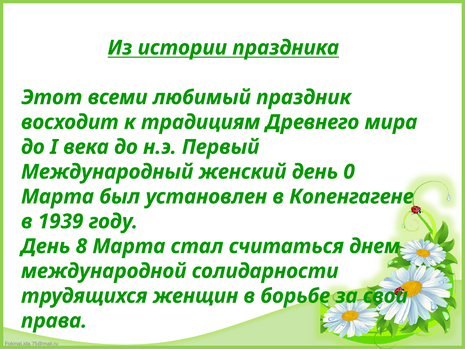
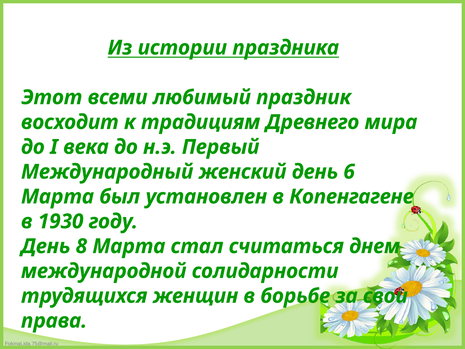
0: 0 -> 6
1939: 1939 -> 1930
